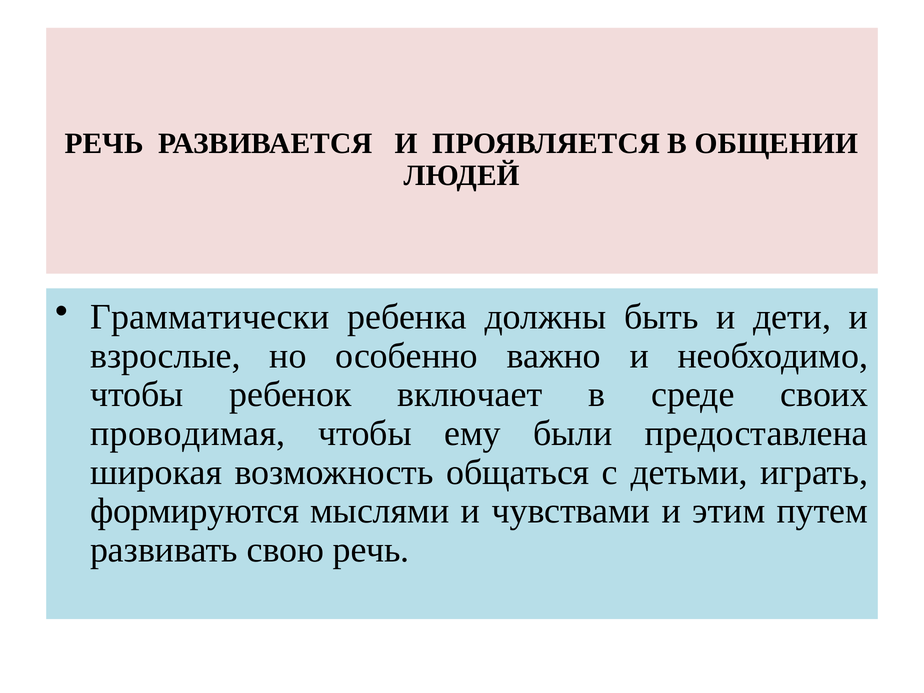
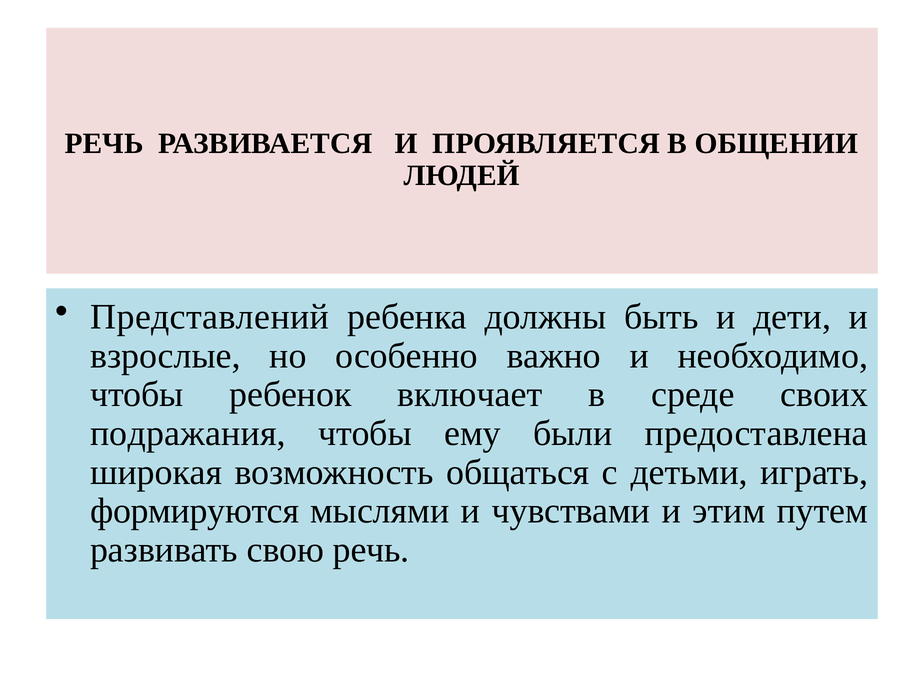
Грамматически: Грамматически -> Представлений
проводимая: проводимая -> подражания
